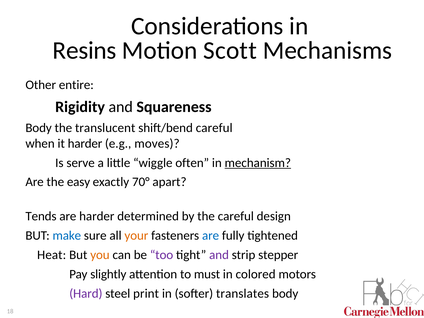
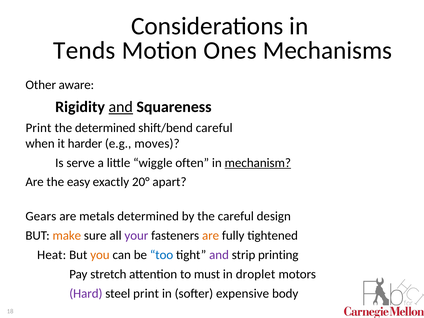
Resins: Resins -> Tends
Scott: Scott -> Ones
entire: entire -> aware
and at (121, 107) underline: none -> present
Body at (39, 128): Body -> Print
the translucent: translucent -> determined
70°: 70° -> 20°
Tends: Tends -> Gears
are harder: harder -> metals
make colour: blue -> orange
your colour: orange -> purple
are at (211, 236) colour: blue -> orange
too colour: purple -> blue
stepper: stepper -> printing
slightly: slightly -> stretch
colored: colored -> droplet
translates: translates -> expensive
